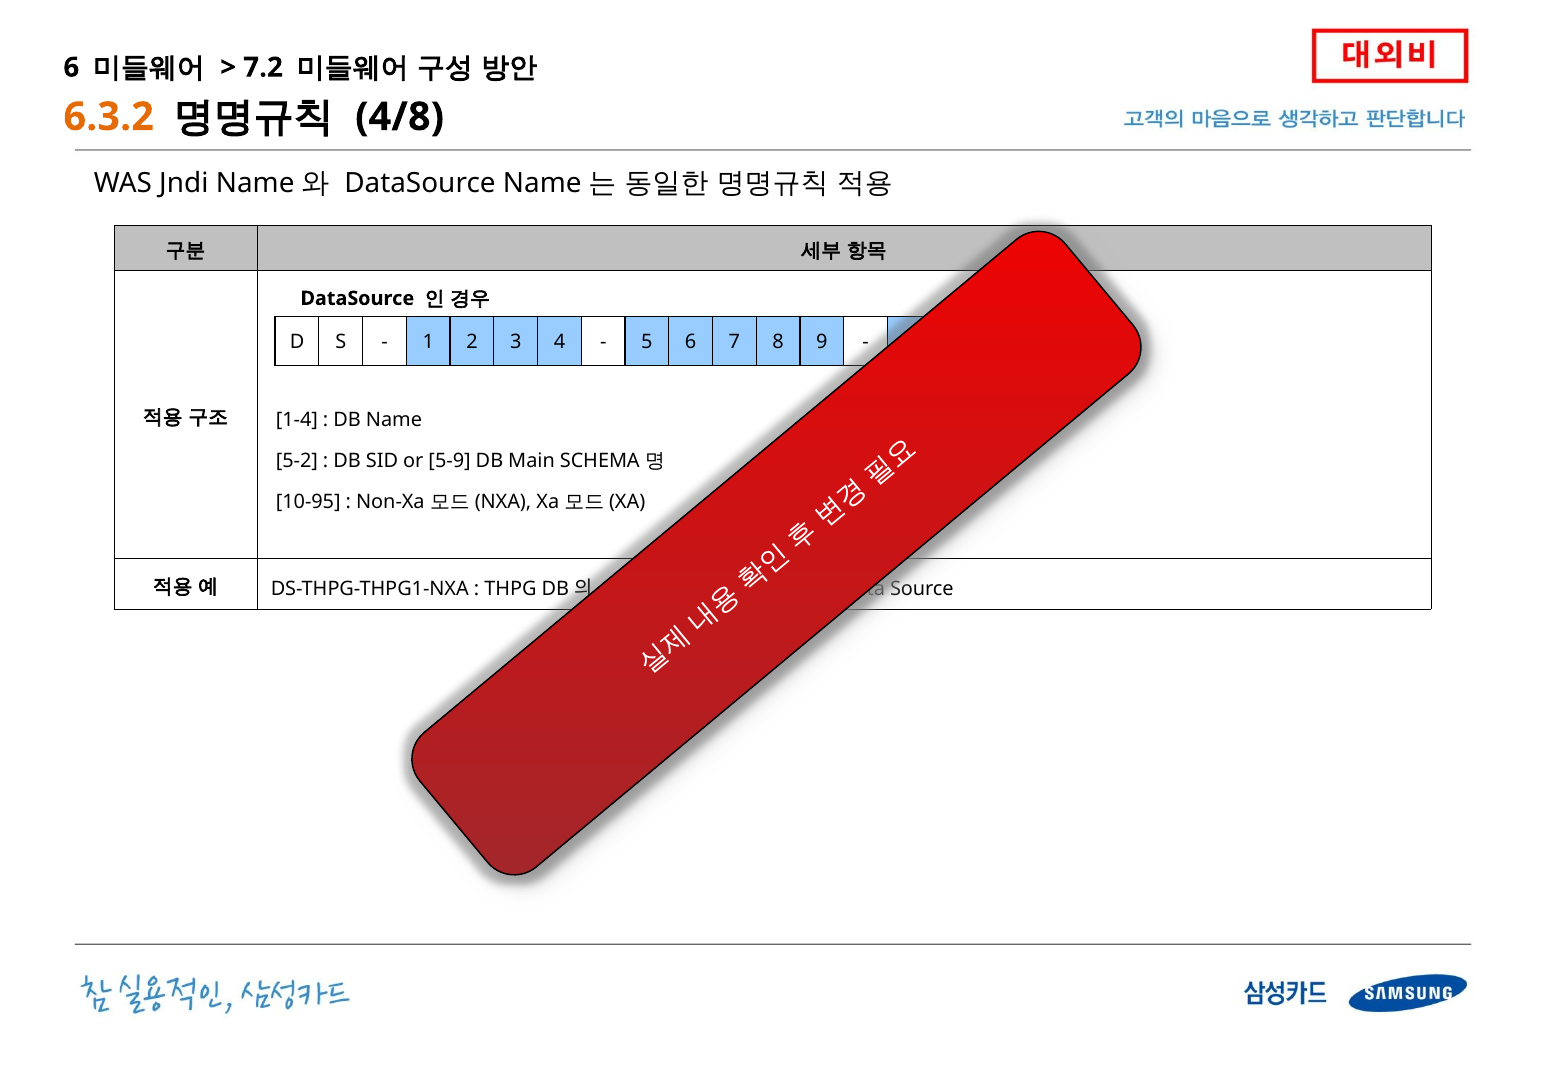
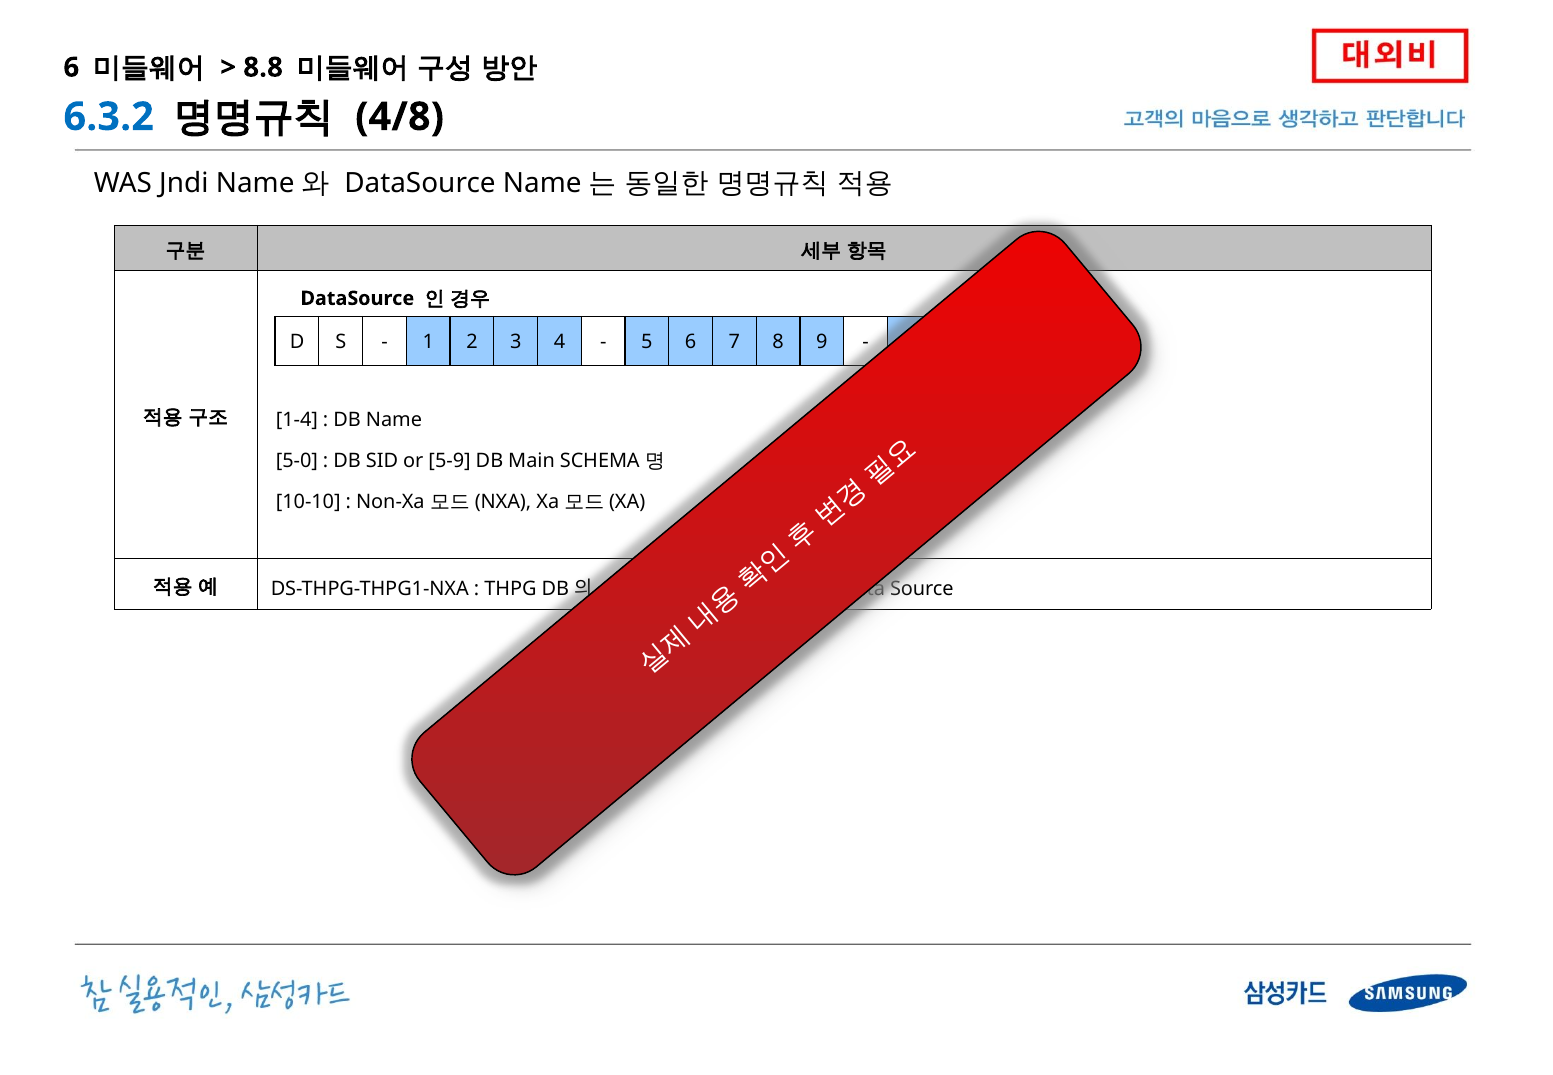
7.2: 7.2 -> 8.8
6.3.2 colour: orange -> blue
5-2: 5-2 -> 5-0
10-95: 10-95 -> 10-10
